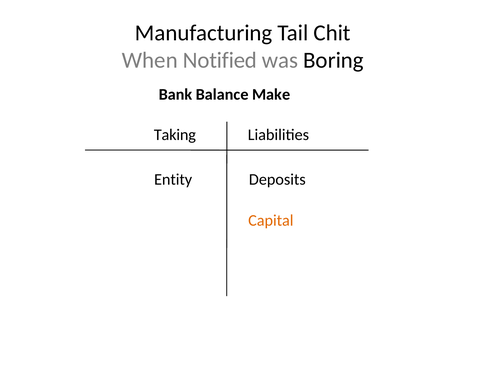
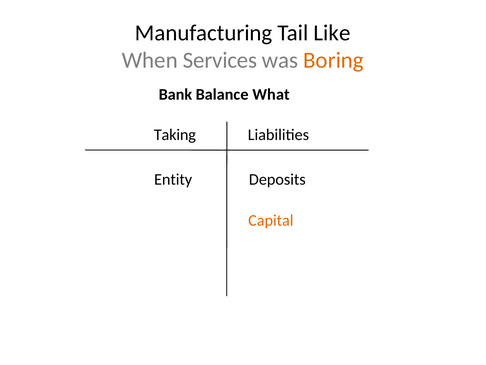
Chit: Chit -> Like
Notified: Notified -> Services
Boring colour: black -> orange
Make: Make -> What
